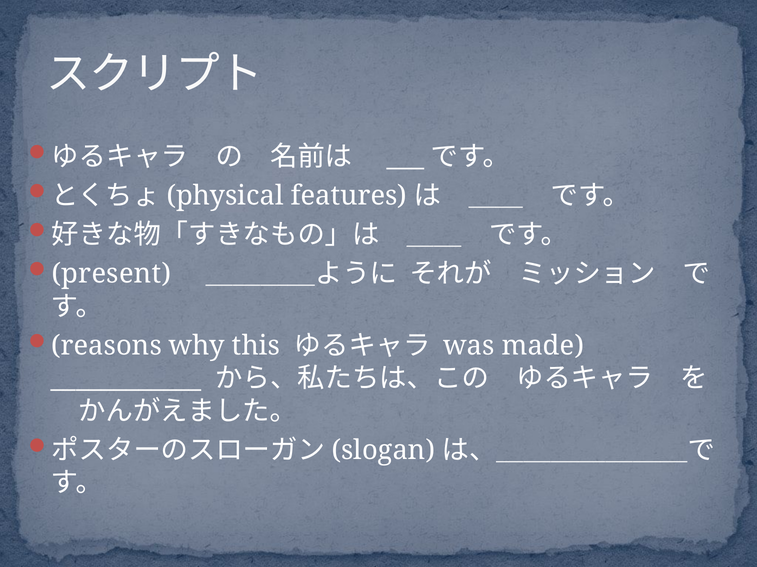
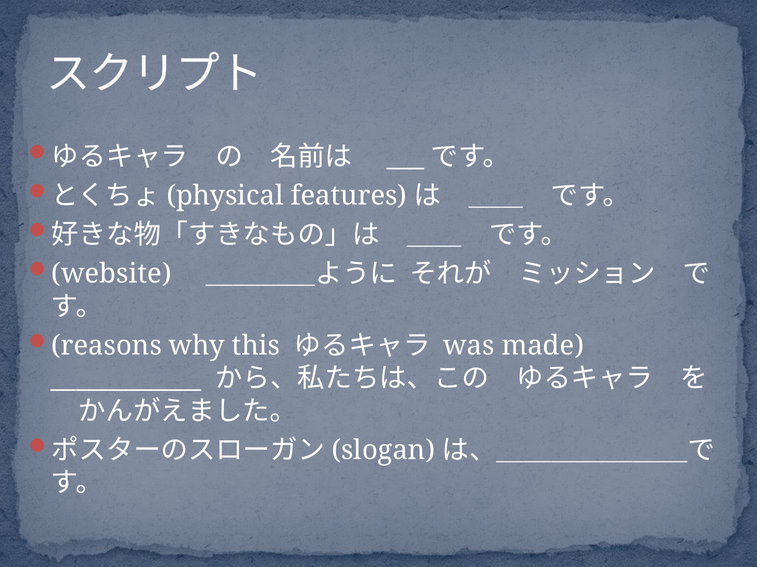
present: present -> website
